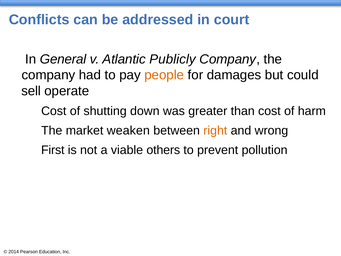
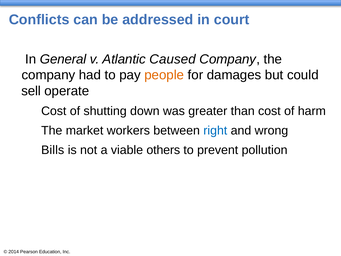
Publicly: Publicly -> Caused
weaken: weaken -> workers
right colour: orange -> blue
First: First -> Bills
